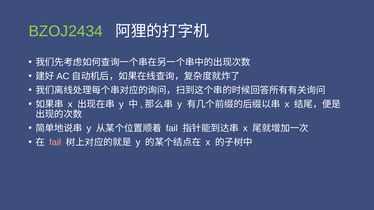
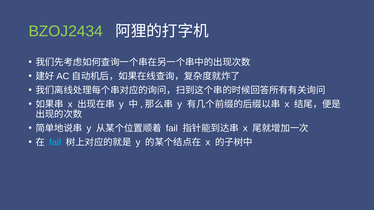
fail at (55, 142) colour: pink -> light blue
